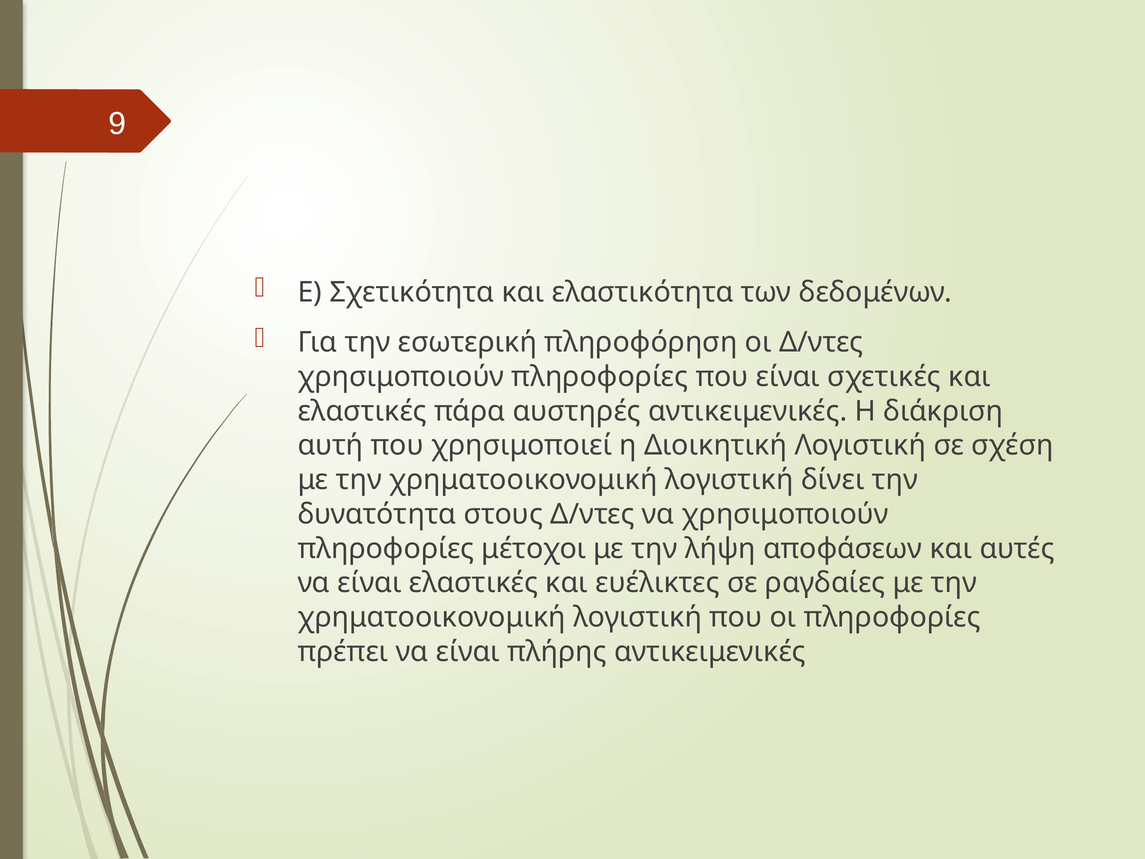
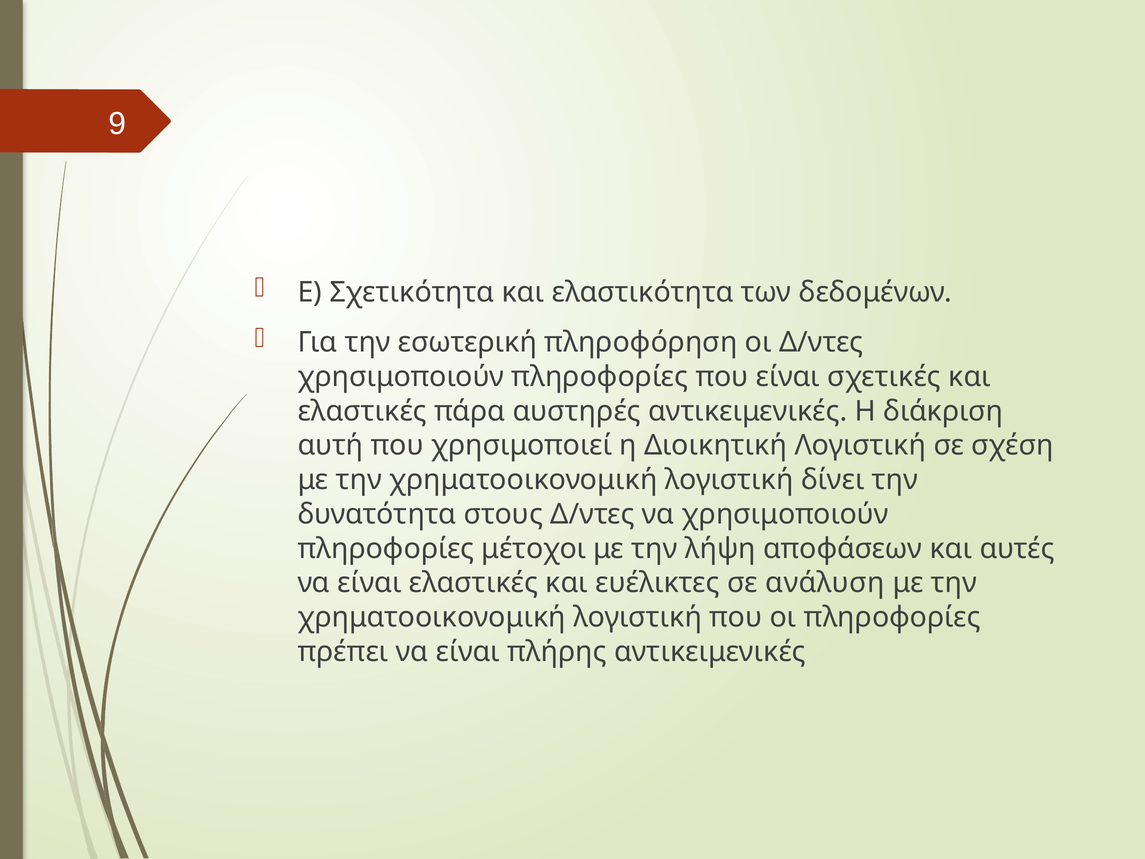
ραγδαίες: ραγδαίες -> ανάλυση
